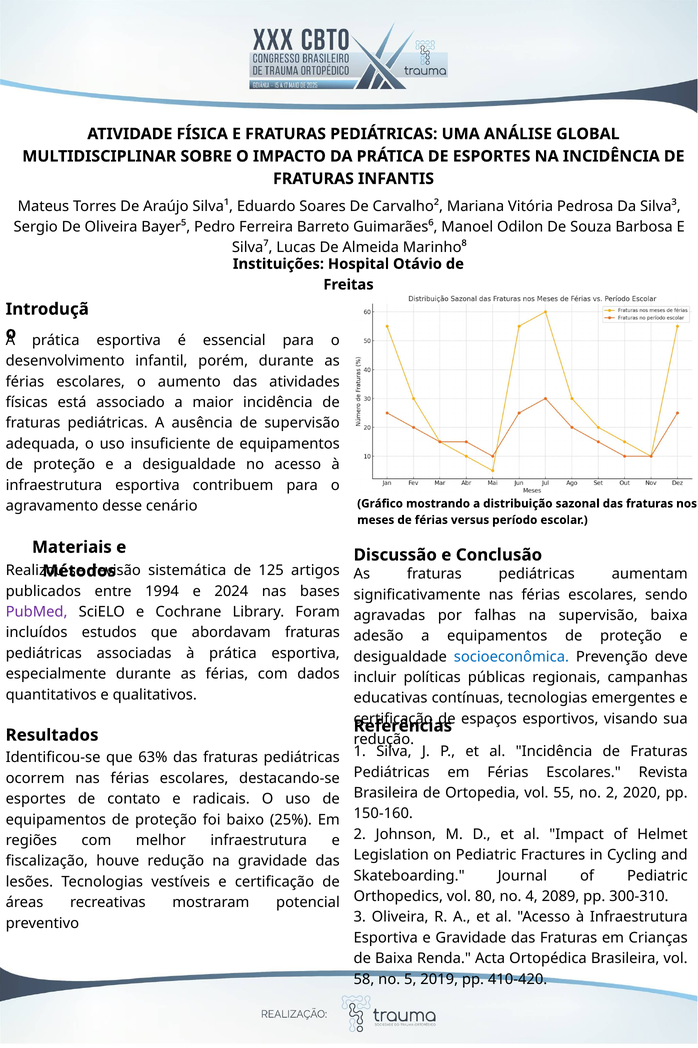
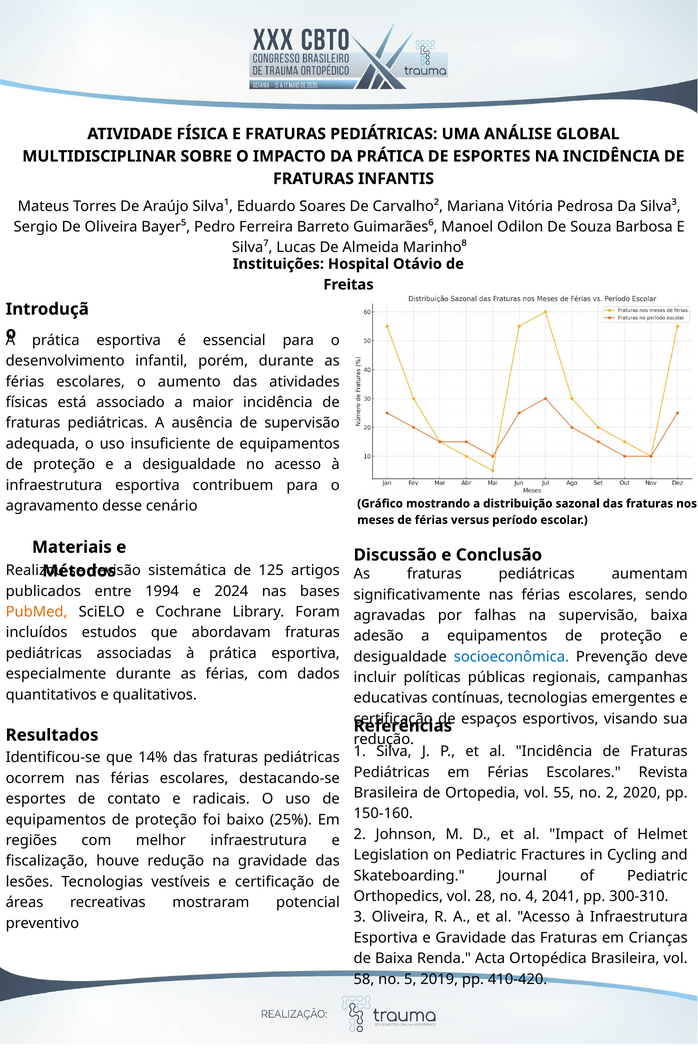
PubMed colour: purple -> orange
63%: 63% -> 14%
80: 80 -> 28
2089: 2089 -> 2041
